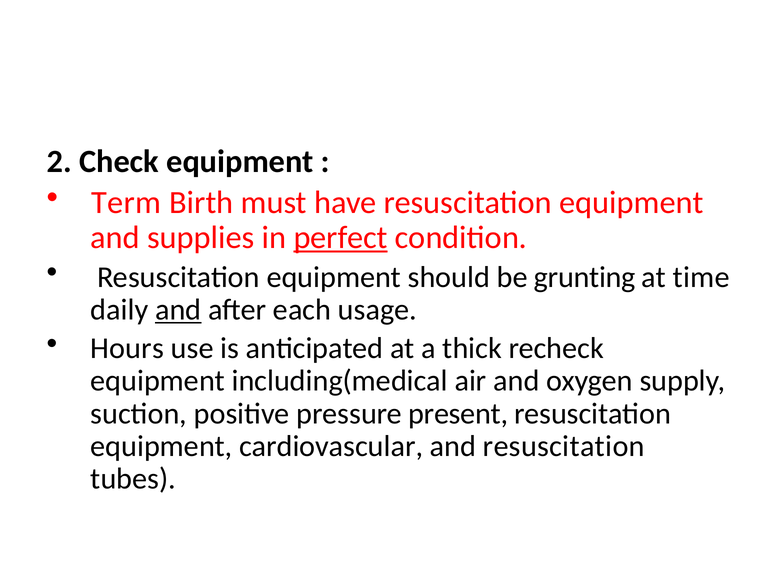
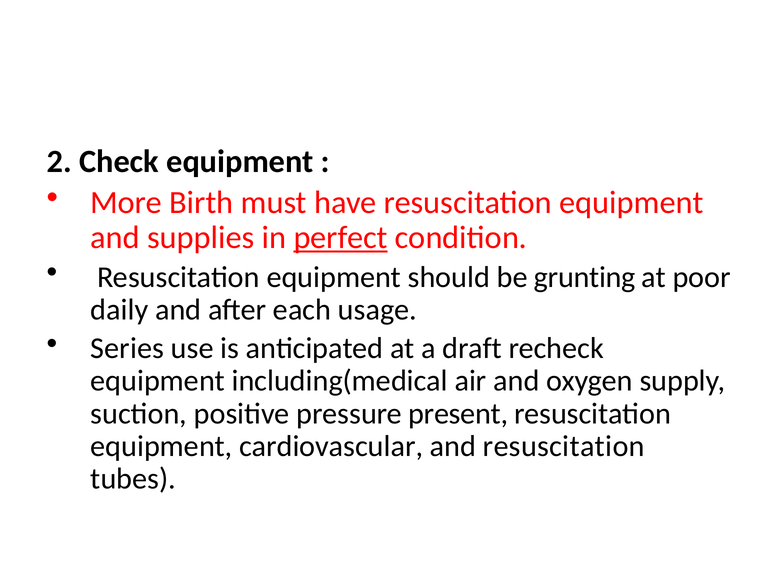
Term: Term -> More
time: time -> poor
and at (178, 310) underline: present -> none
Hours: Hours -> Series
thick: thick -> draft
